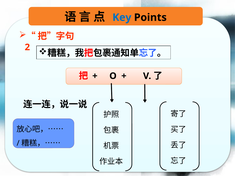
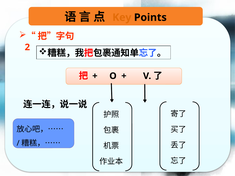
Key colour: blue -> orange
